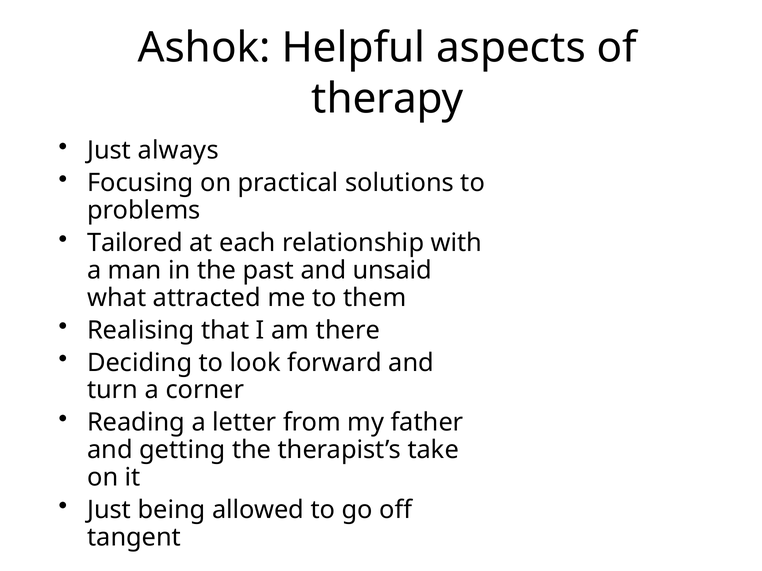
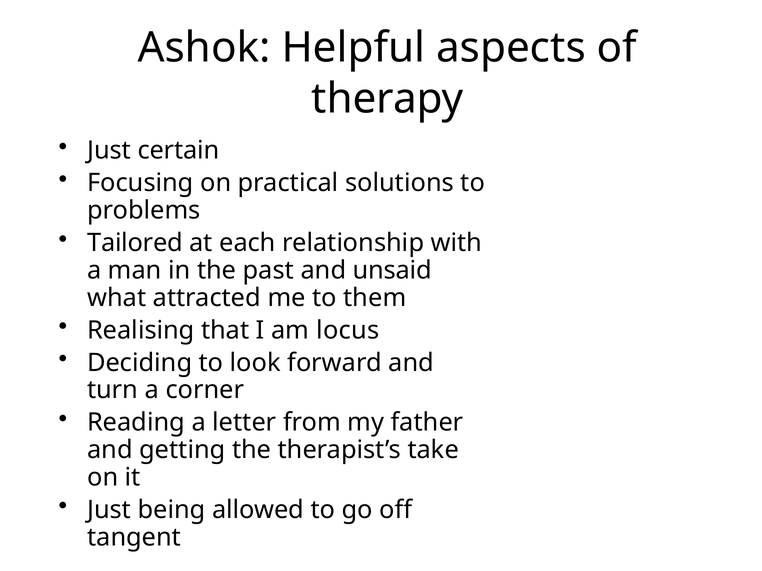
always: always -> certain
there: there -> locus
